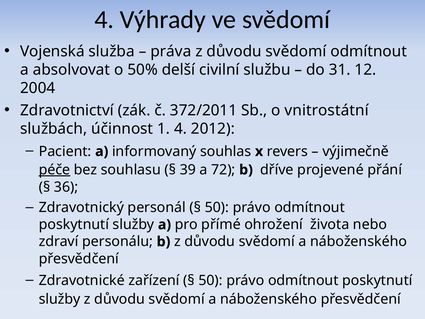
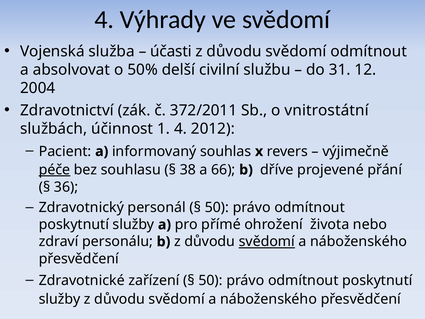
práva: práva -> účasti
39: 39 -> 38
72: 72 -> 66
svědomí at (267, 241) underline: none -> present
